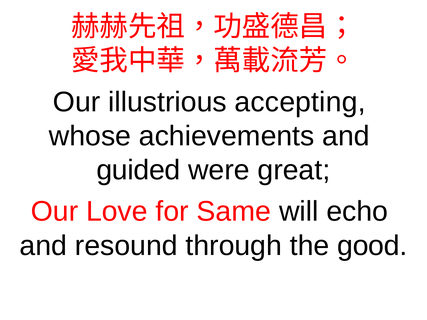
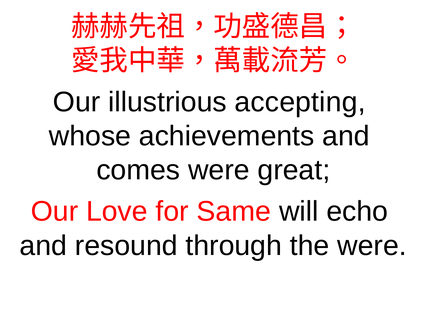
guided: guided -> comes
the good: good -> were
